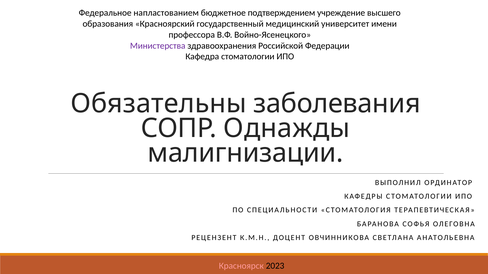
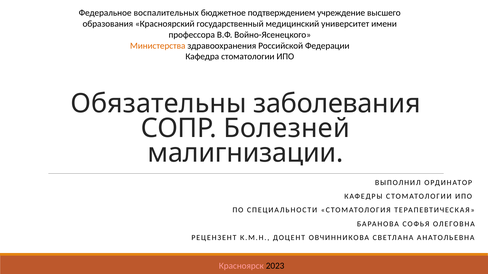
напластованием: напластованием -> воспалительных
Министерства colour: purple -> orange
Однажды: Однажды -> Болезней
